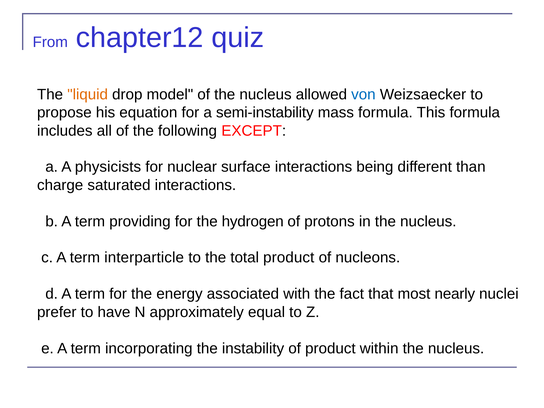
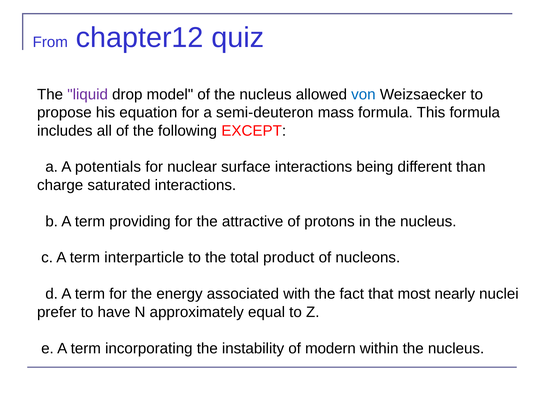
liquid colour: orange -> purple
semi-instability: semi-instability -> semi-deuteron
physicists: physicists -> potentials
hydrogen: hydrogen -> attractive
of product: product -> modern
